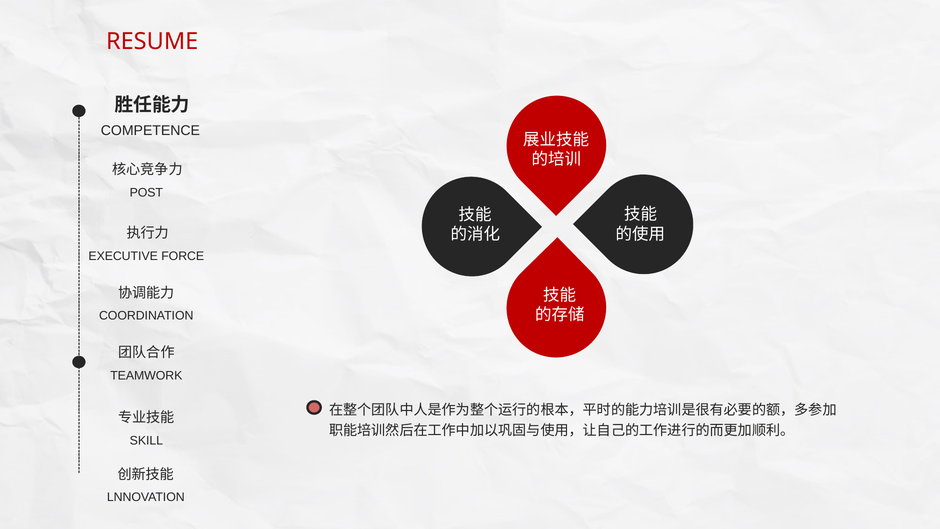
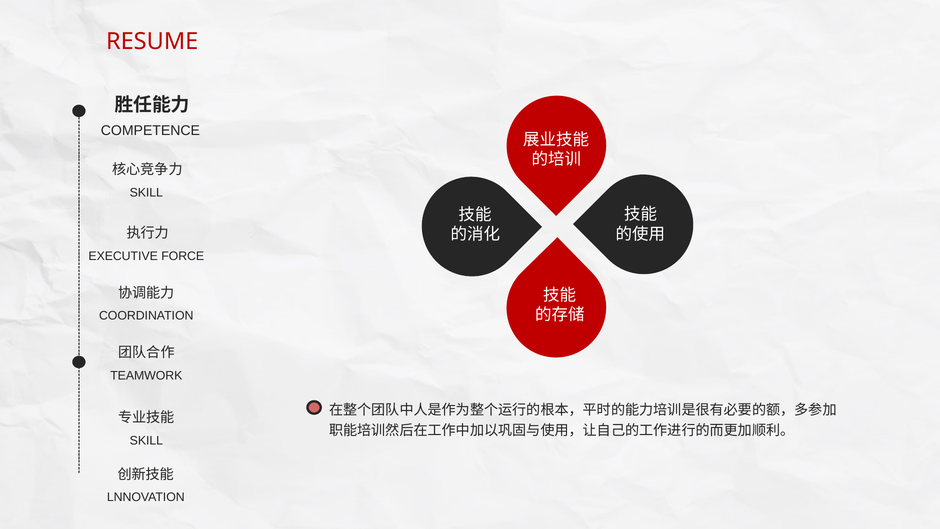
POST at (146, 193): POST -> SKILL
